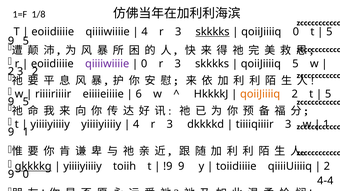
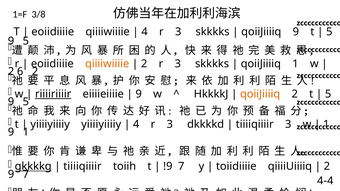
1/8: 1/8 -> 3/8
skkkks at (213, 32) underline: present -> none
qoiiJiiiiq 0: 0 -> 9
qiiiiwiiiie at (107, 64) colour: purple -> orange
0 at (144, 64): 0 -> 2
qoiiJiiiiq 5: 5 -> 1
3 at (20, 72): 3 -> 6
riiiiriiiir underline: none -> present
6 at (139, 94): 6 -> 9
yiiiiyiiiiy at (83, 167): yiiiiyiiiiy -> tiiiiqiiiir
!9 9: 9 -> 7
9 0: 0 -> 7
